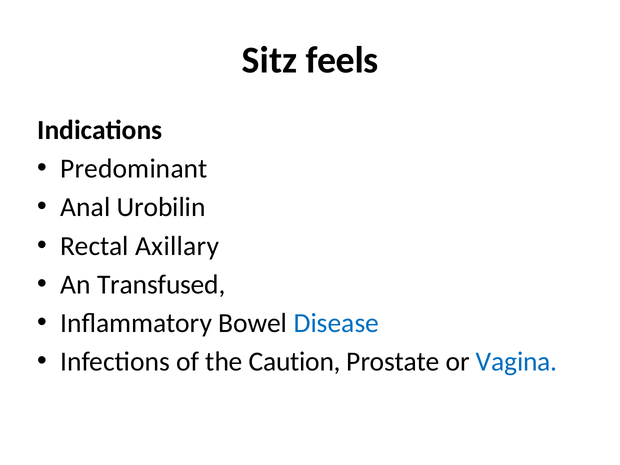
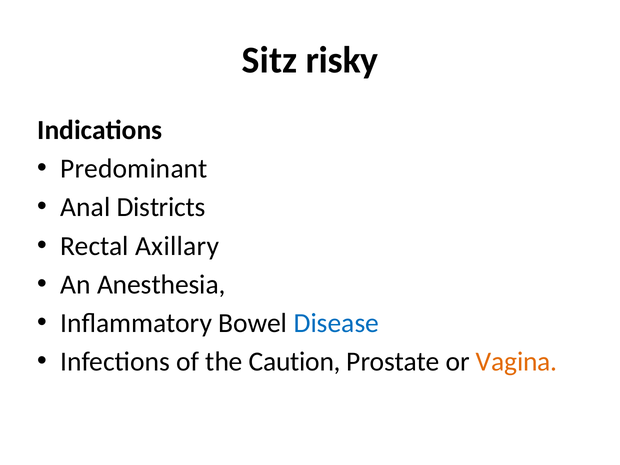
feels: feels -> risky
Urobilin: Urobilin -> Districts
Transfused: Transfused -> Anesthesia
Vagina colour: blue -> orange
